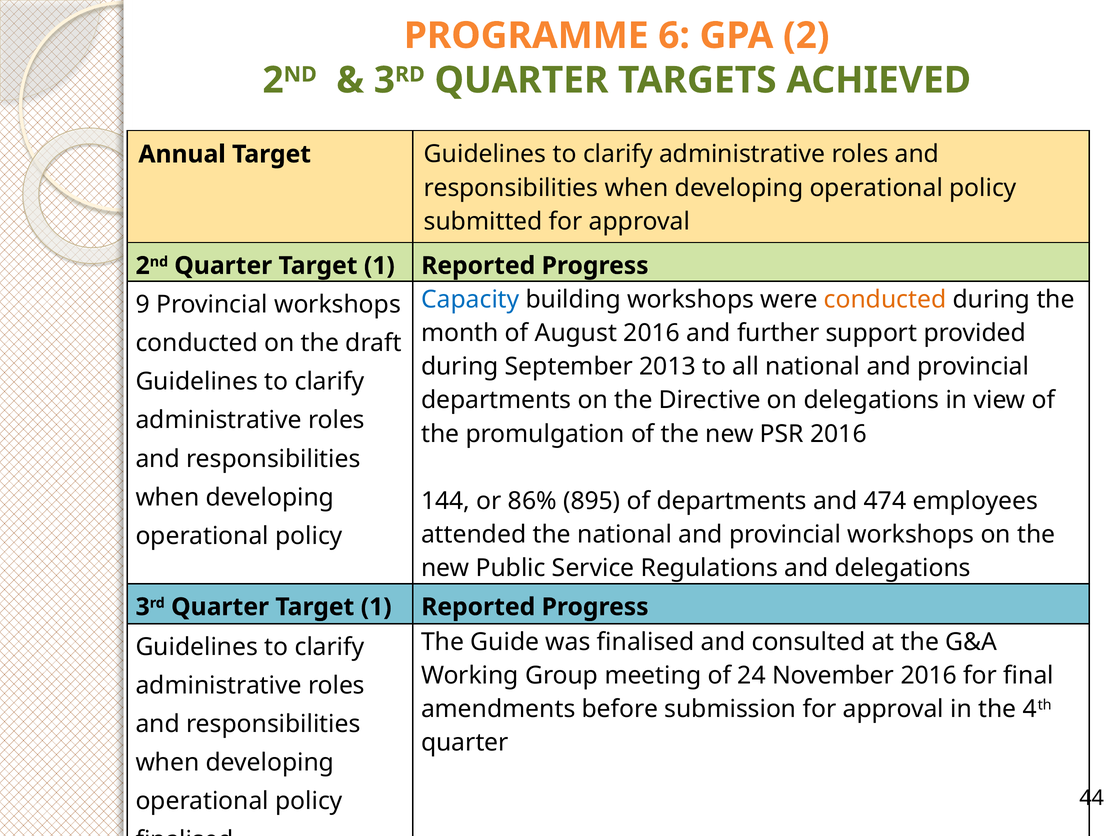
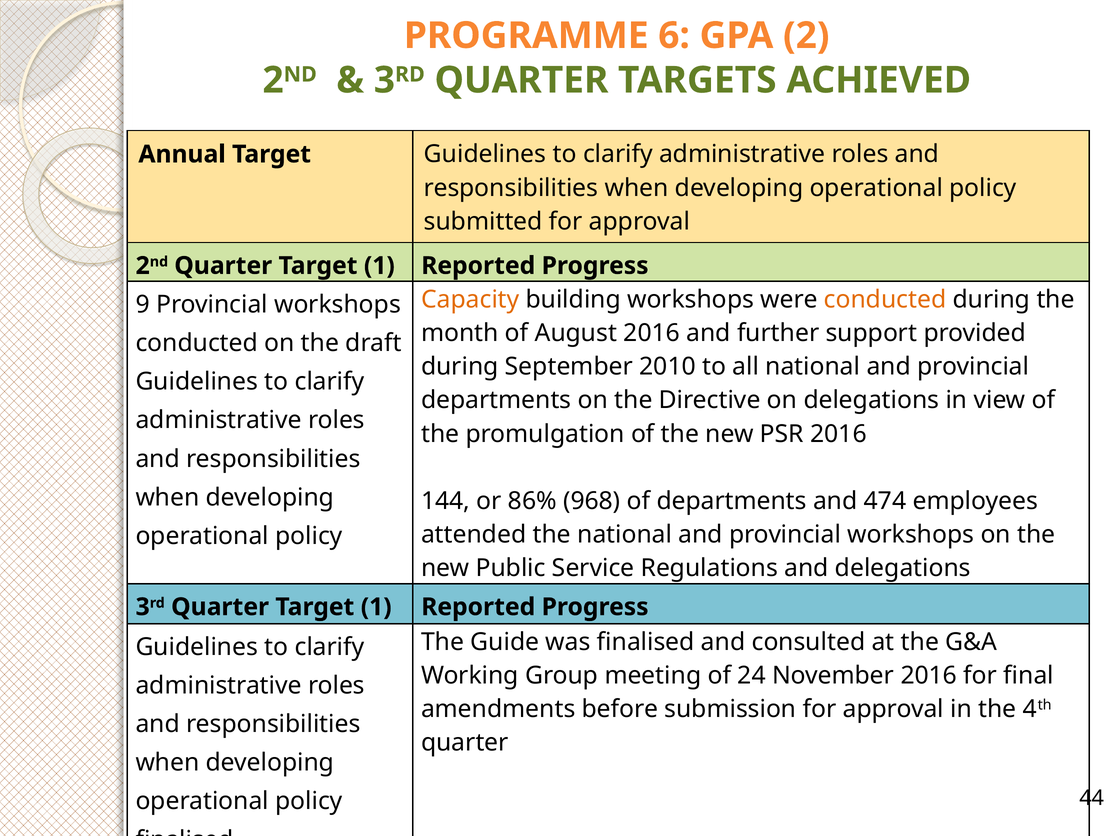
Capacity colour: blue -> orange
2013: 2013 -> 2010
895: 895 -> 968
